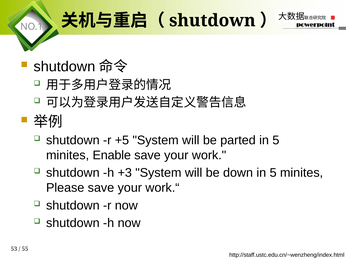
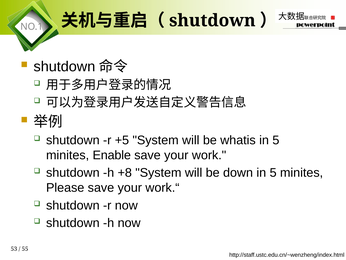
parted: parted -> whatis
+3: +3 -> +8
